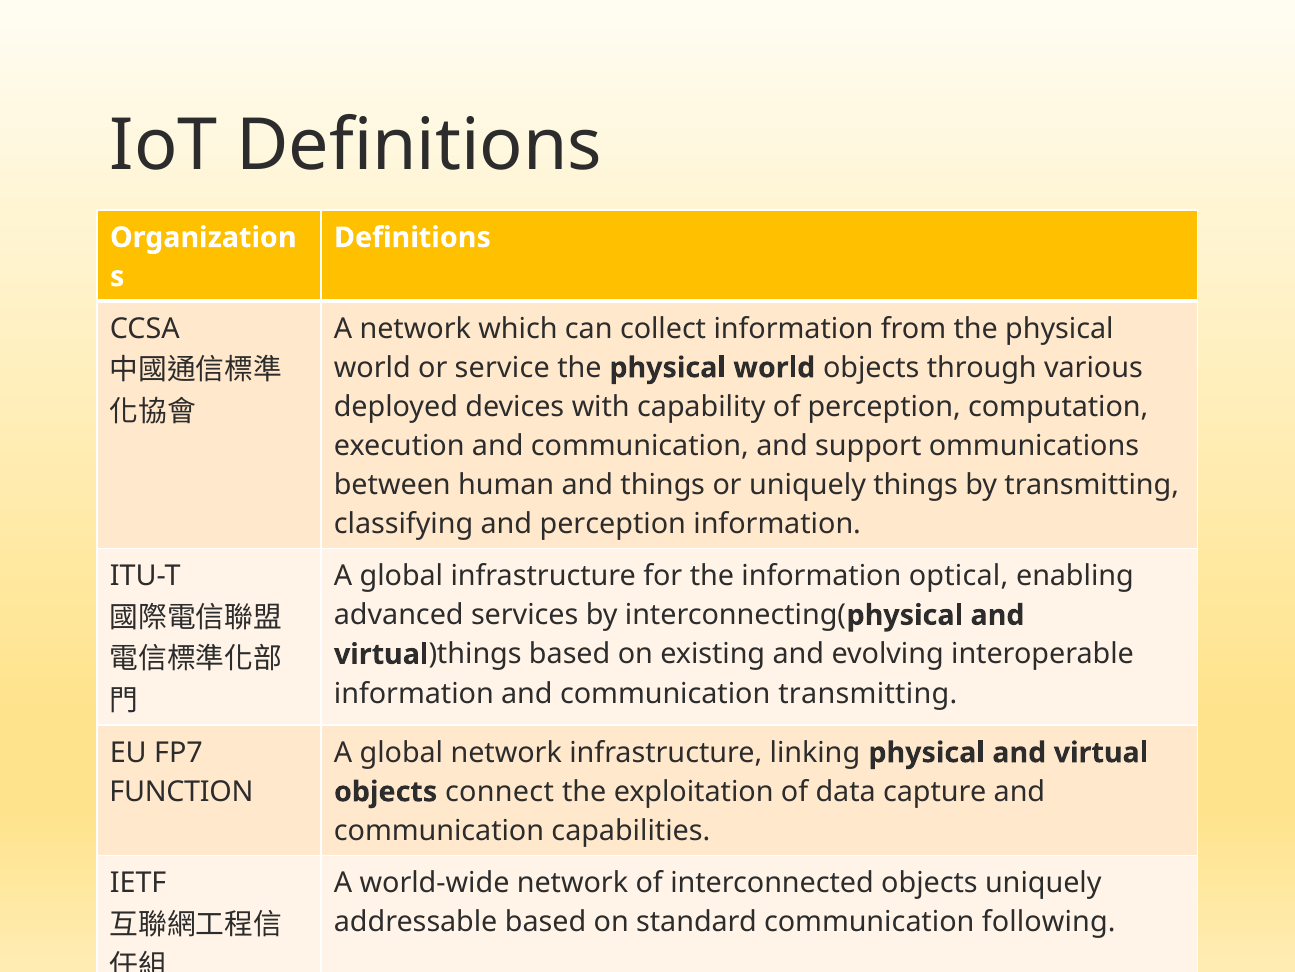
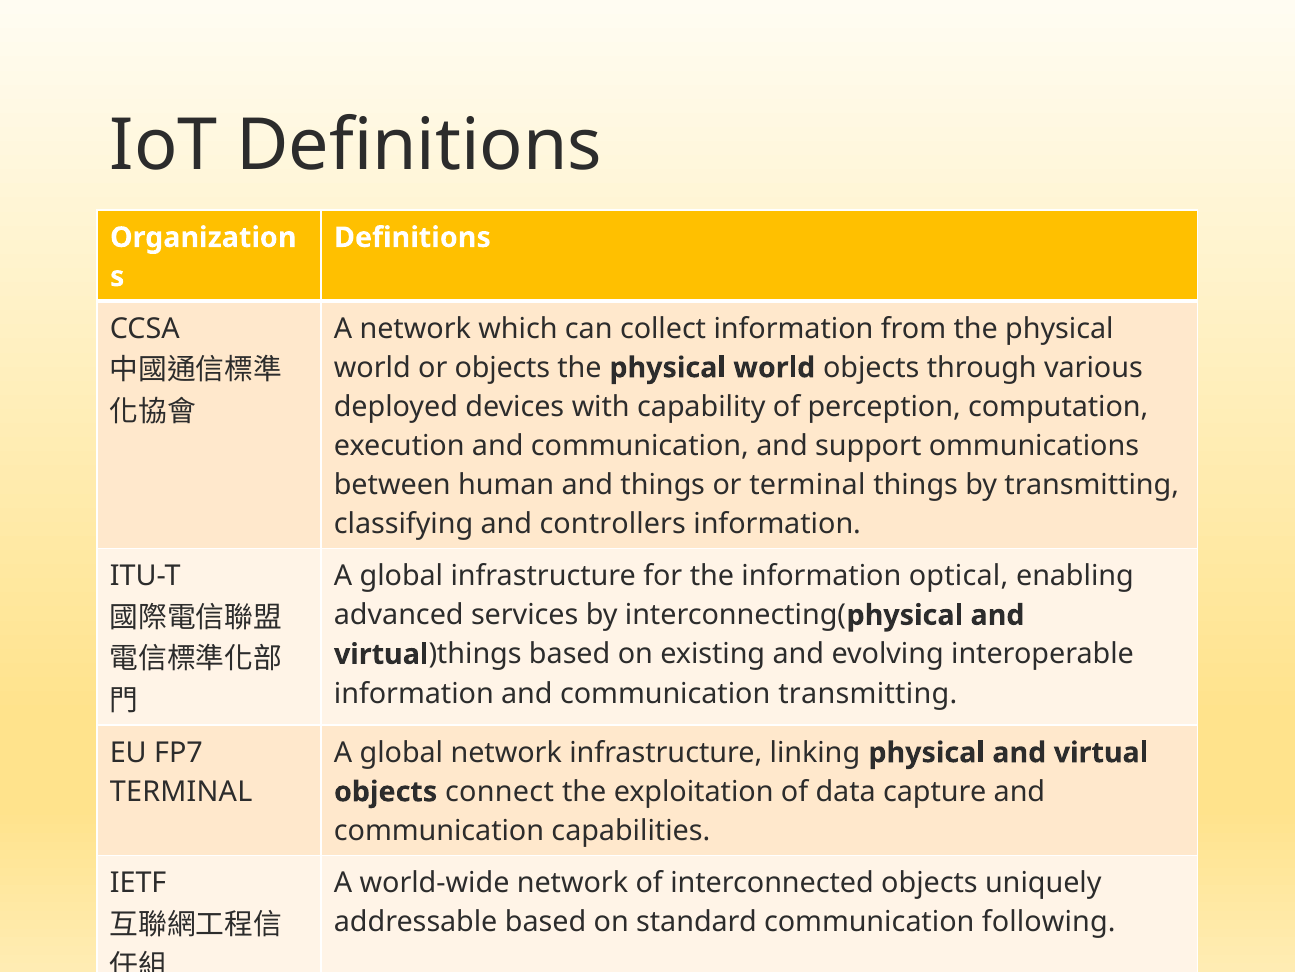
or service: service -> objects
or uniquely: uniquely -> terminal
and perception: perception -> controllers
FUNCTION at (181, 791): FUNCTION -> TERMINAL
